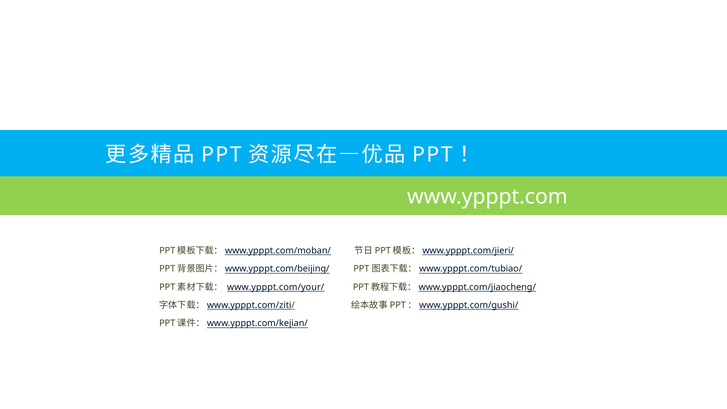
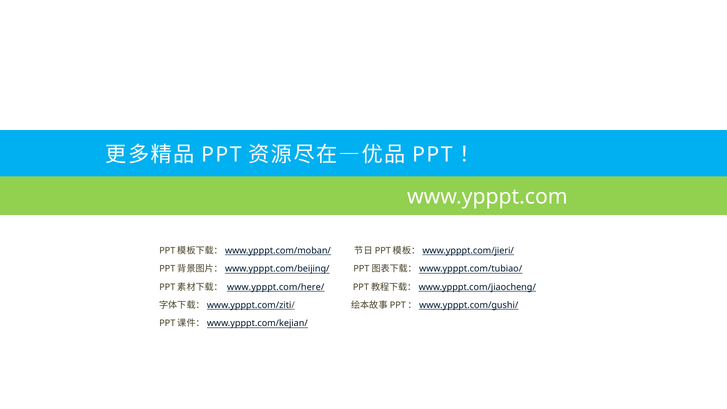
www.ypppt.com/your/: www.ypppt.com/your/ -> www.ypppt.com/here/
